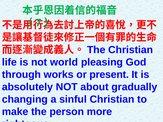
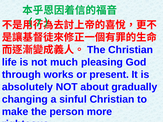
world: world -> much
